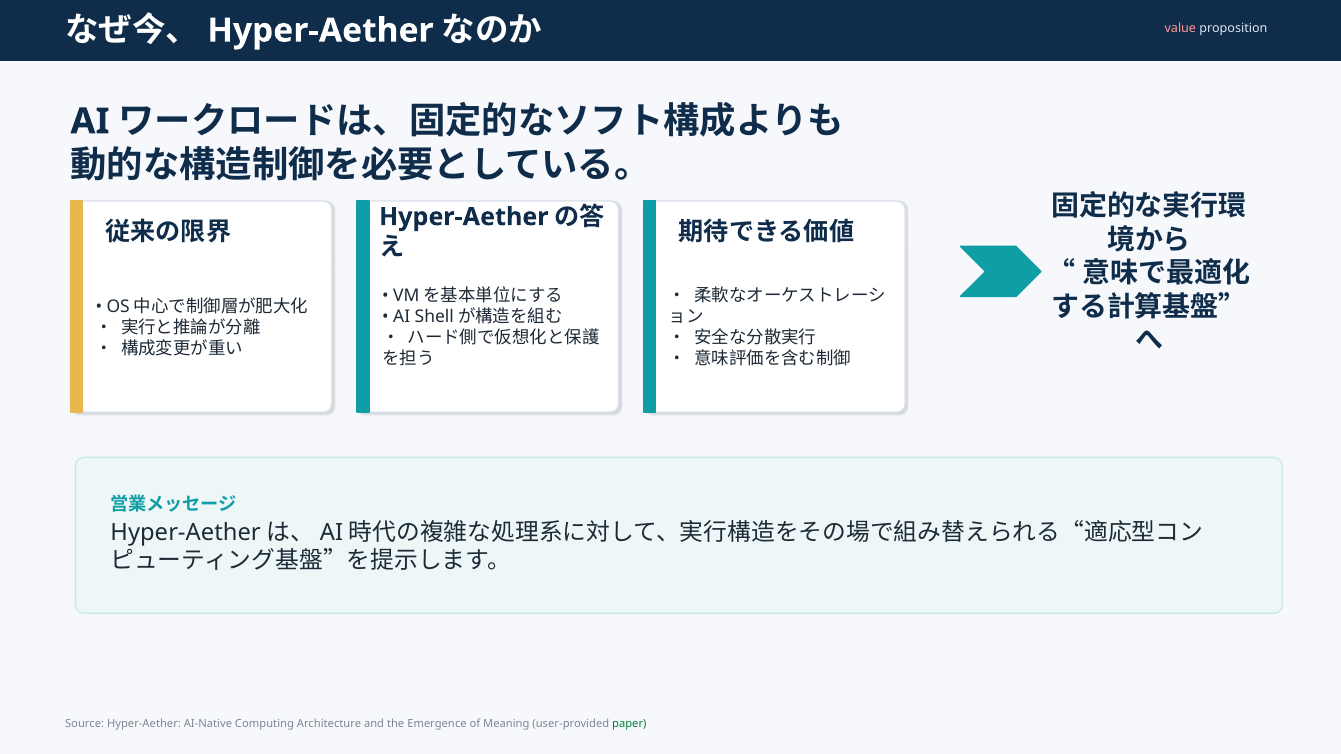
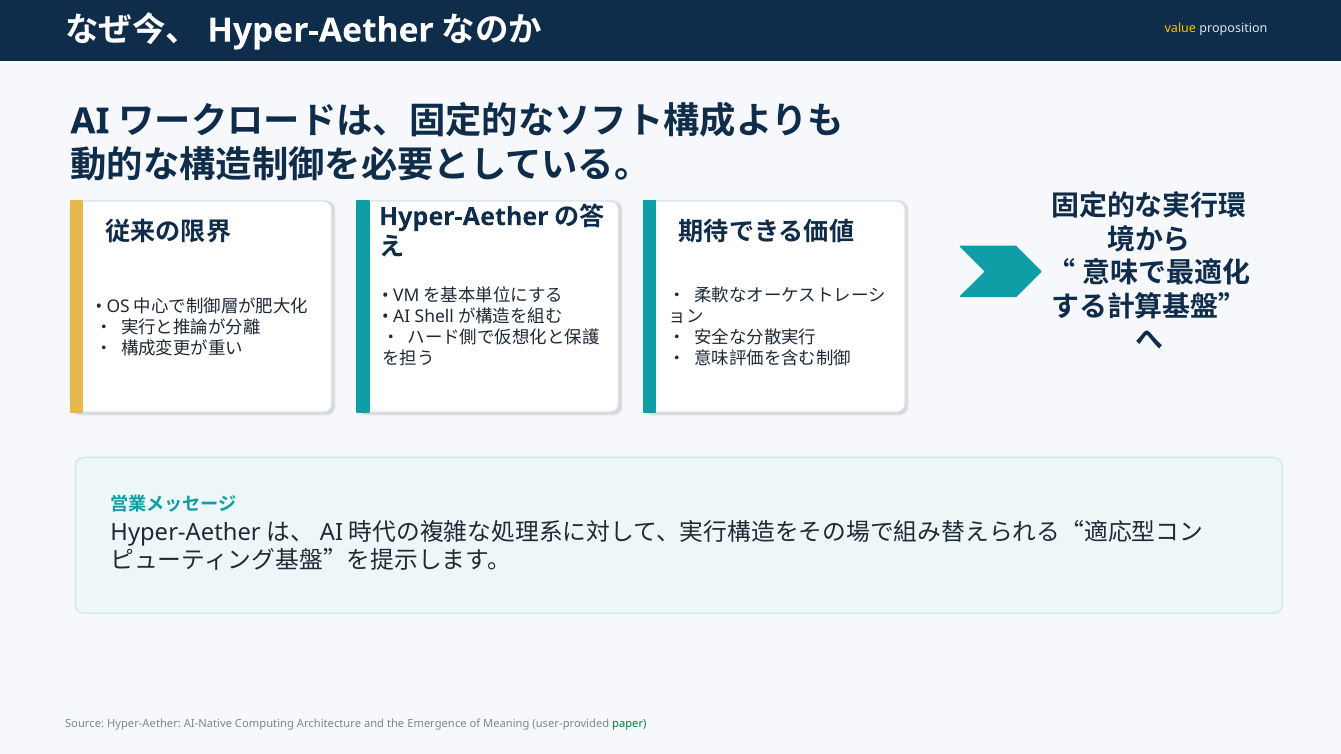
value colour: pink -> yellow
